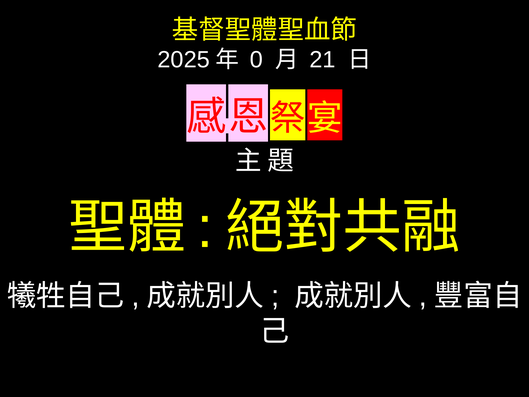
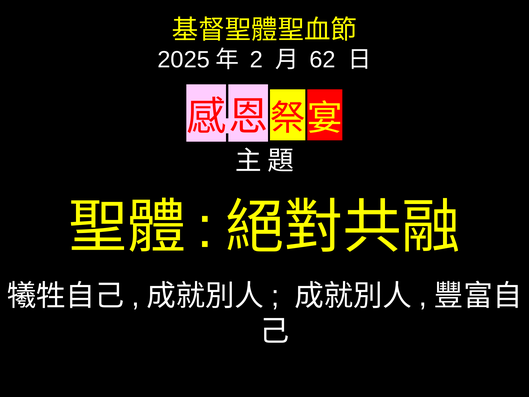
0: 0 -> 2
21: 21 -> 62
